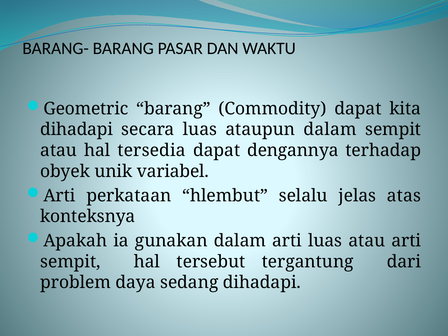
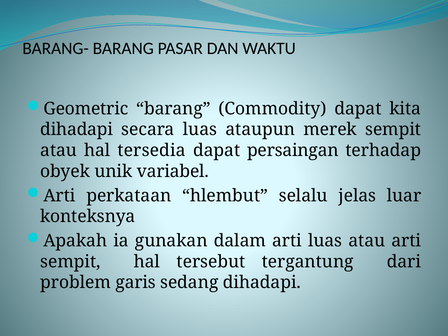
ataupun dalam: dalam -> merek
dengannya: dengannya -> persaingan
atas: atas -> luar
daya: daya -> garis
